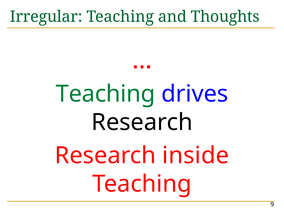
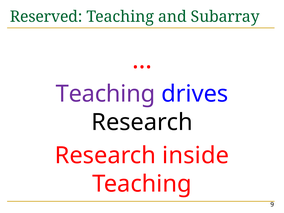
Irregular: Irregular -> Reserved
Thoughts: Thoughts -> Subarray
Teaching at (105, 94) colour: green -> purple
